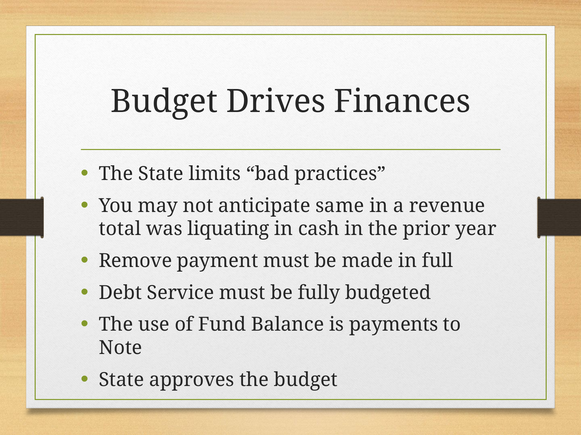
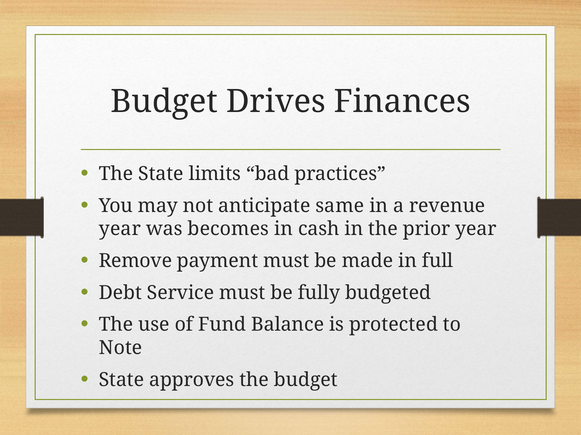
total at (120, 229): total -> year
liquating: liquating -> becomes
payments: payments -> protected
